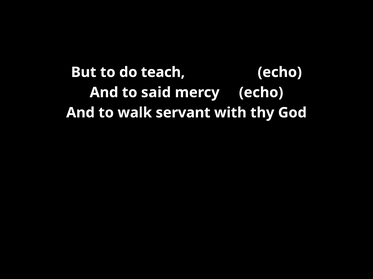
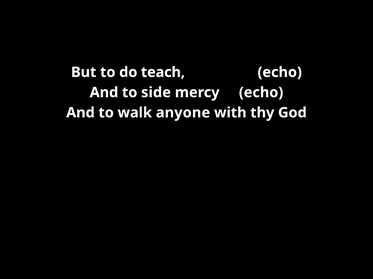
said: said -> side
servant: servant -> anyone
